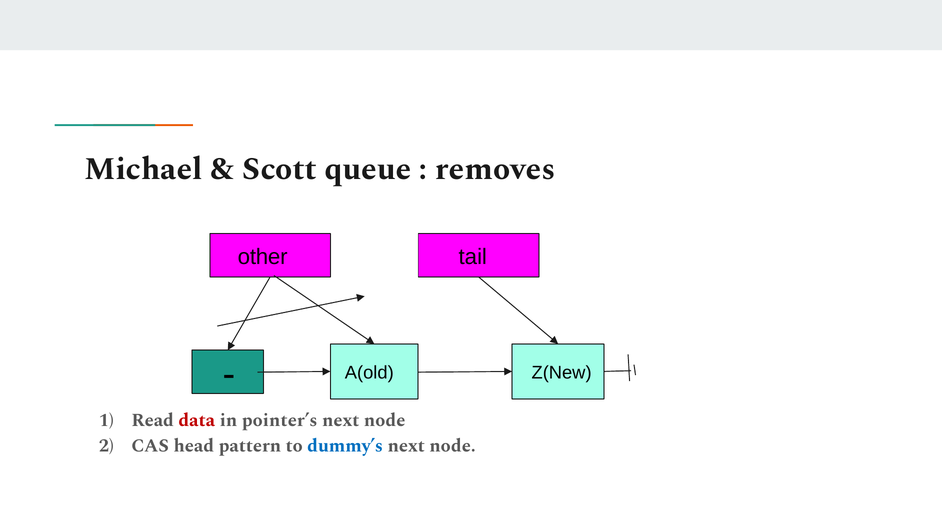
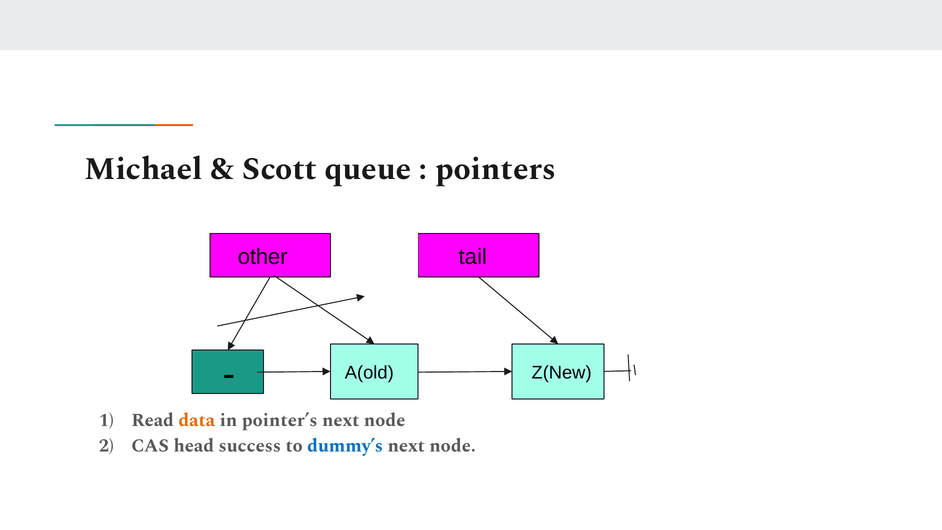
removes: removes -> pointers
data colour: red -> orange
pattern: pattern -> success
